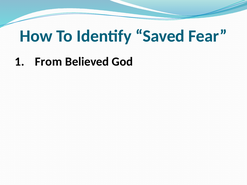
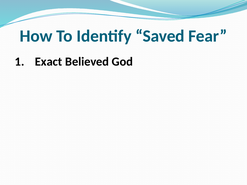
From: From -> Exact
